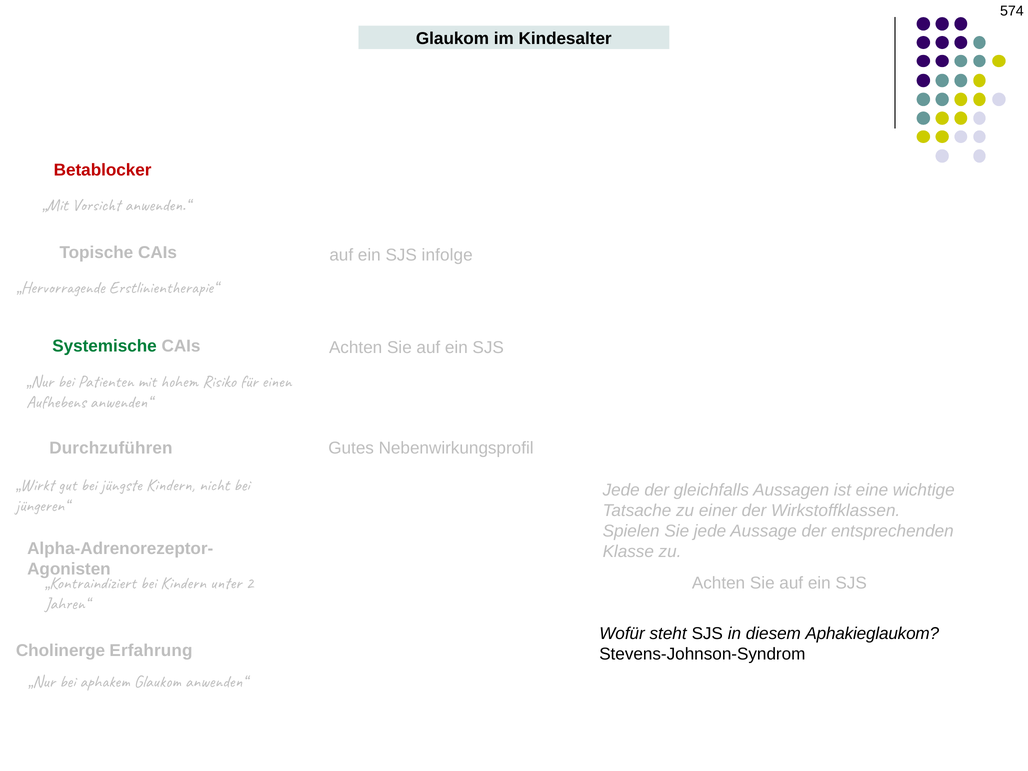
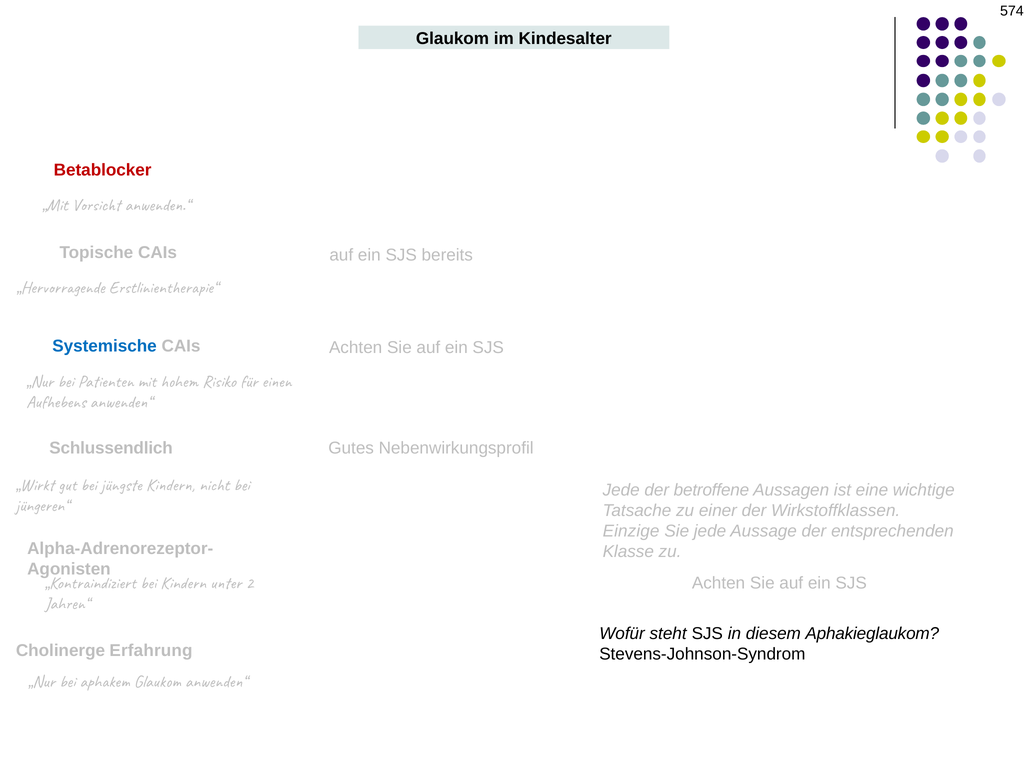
infolge: infolge -> bereits
Systemische colour: green -> blue
Durchzuführen: Durchzuführen -> Schlussendlich
gleichfalls: gleichfalls -> betroffene
Spielen: Spielen -> Einzige
